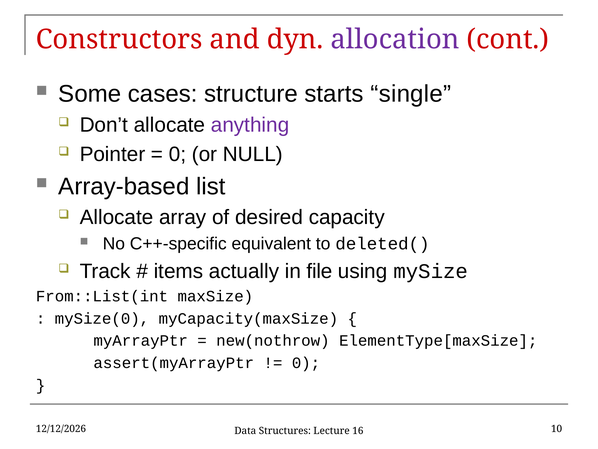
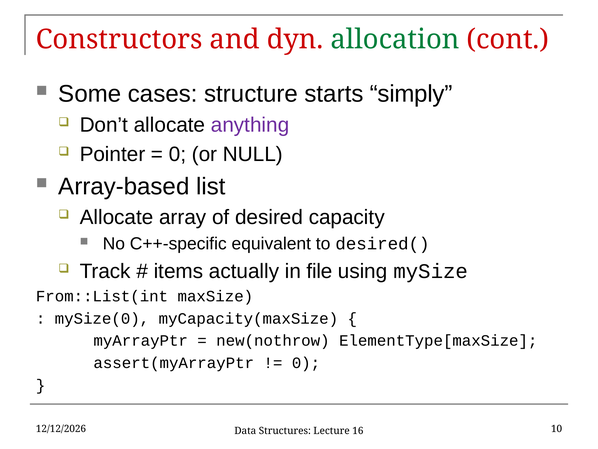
allocation colour: purple -> green
single: single -> simply
deleted(: deleted( -> desired(
